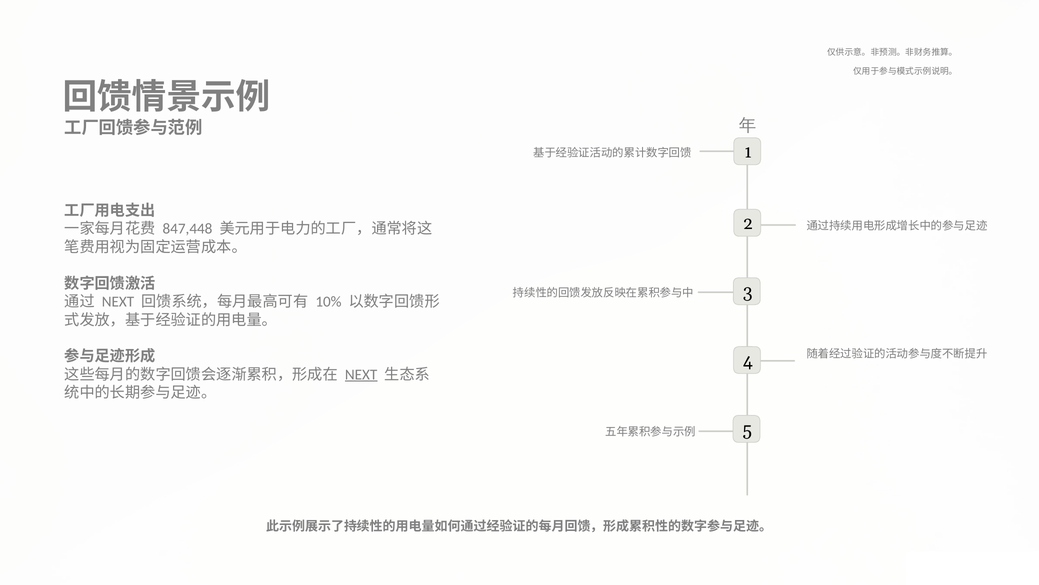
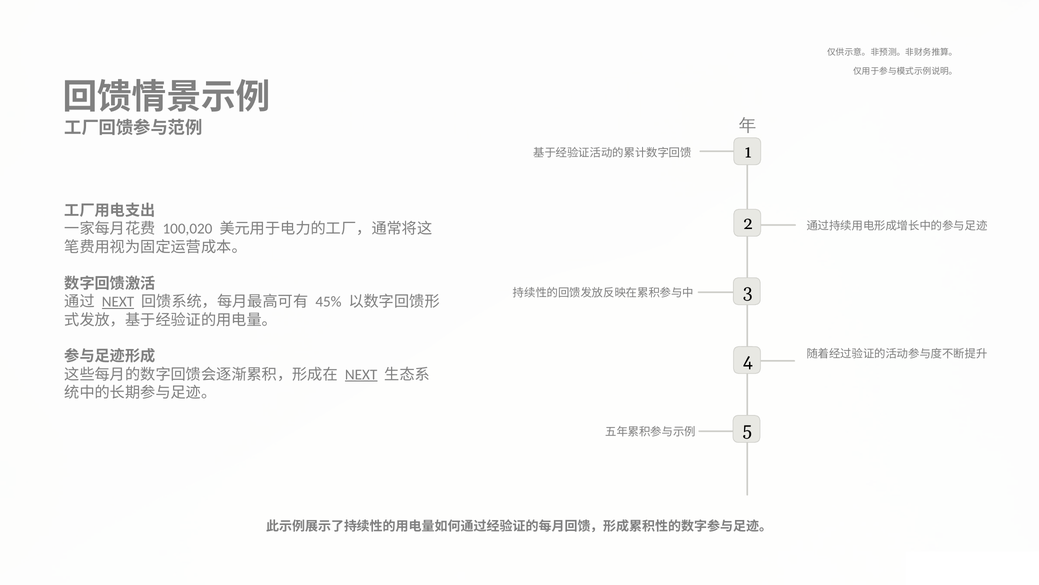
847,448: 847,448 -> 100,020
NEXT at (118, 302) underline: none -> present
10%: 10% -> 45%
